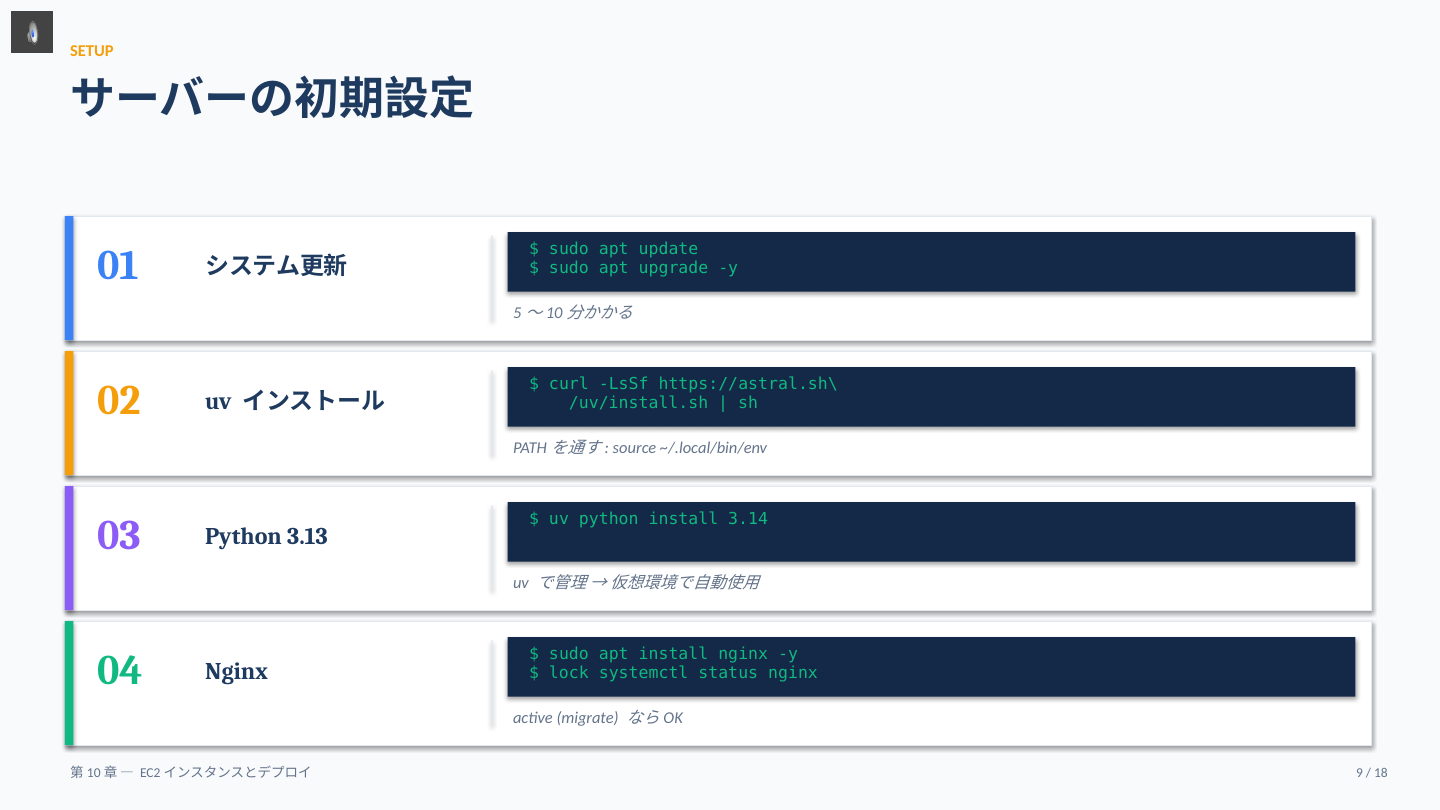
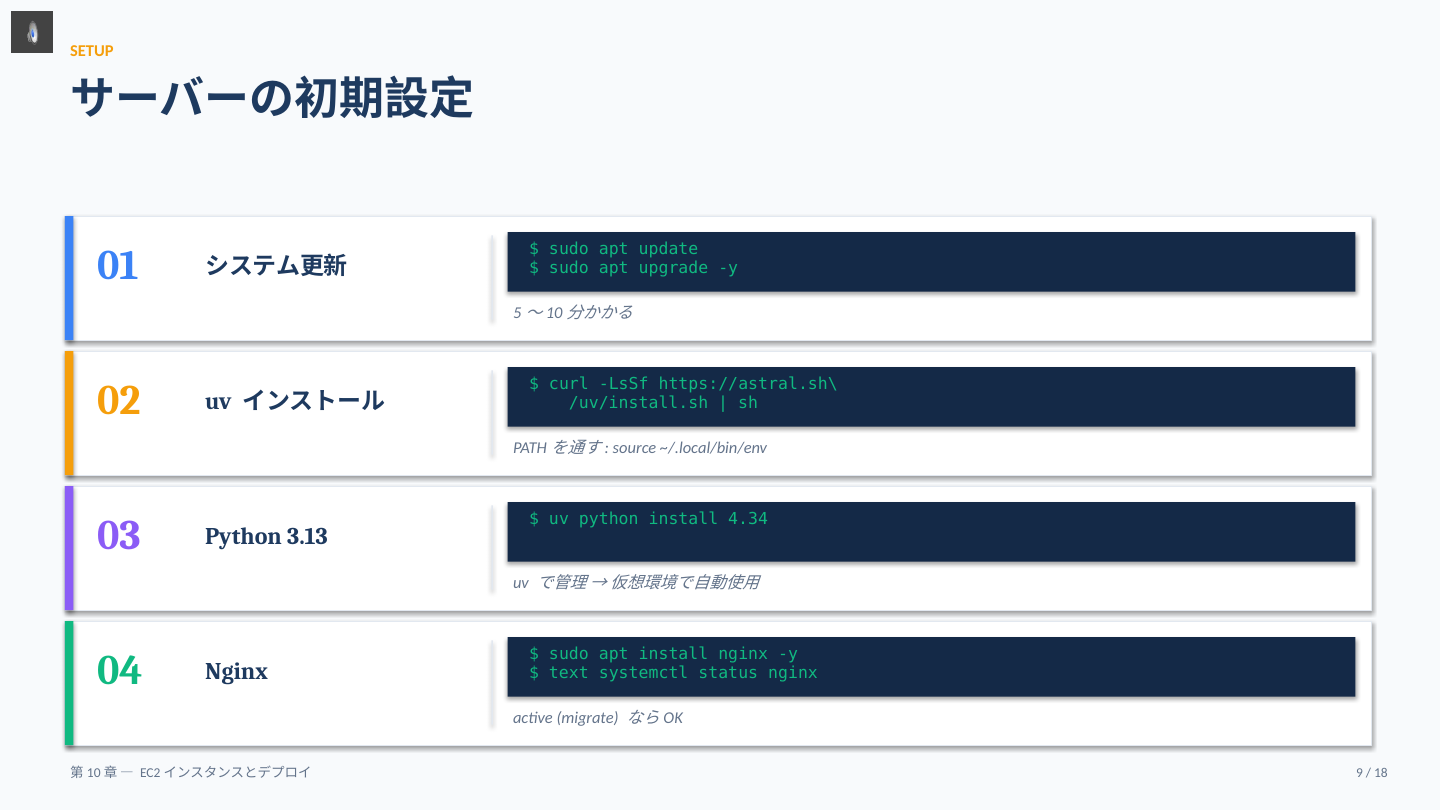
3.14: 3.14 -> 4.34
lock: lock -> text
